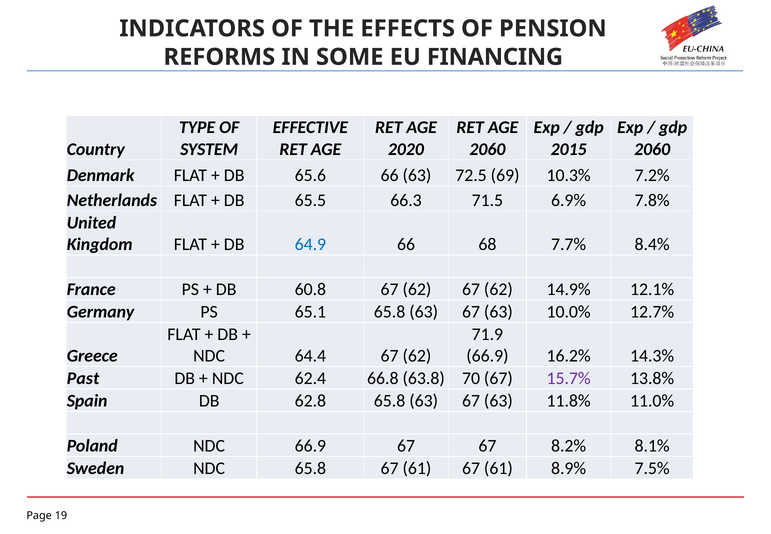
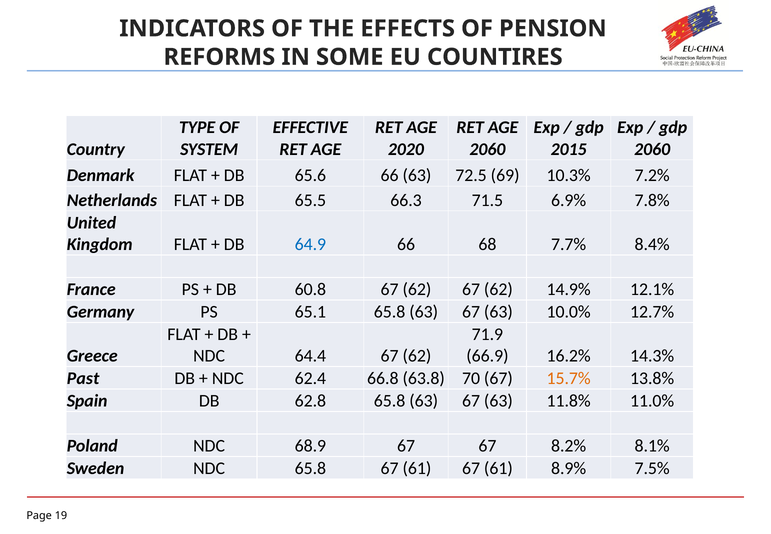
FINANCING: FINANCING -> COUNTIRES
15.7% colour: purple -> orange
NDC 66.9: 66.9 -> 68.9
